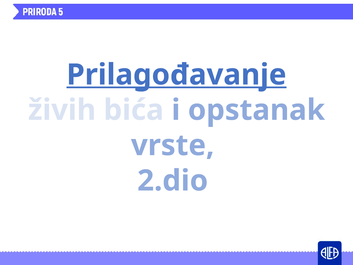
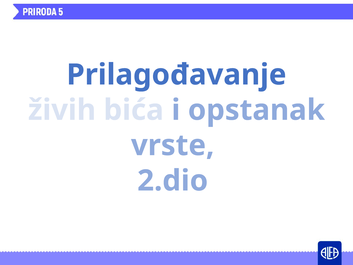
Prilagođavanje underline: present -> none
